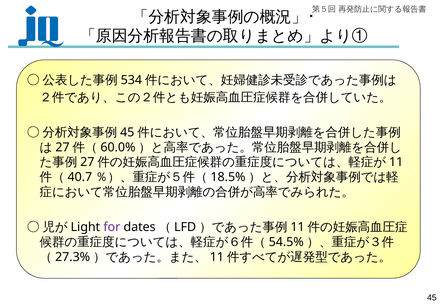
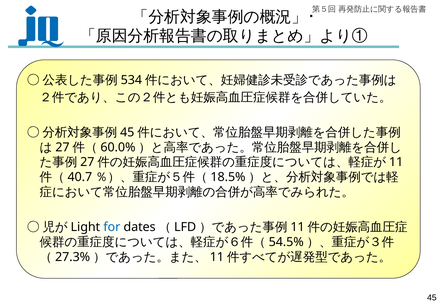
for colour: purple -> blue
